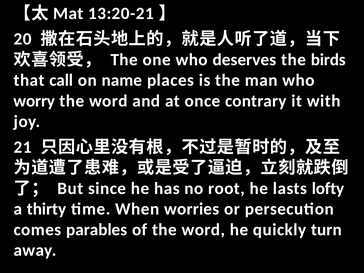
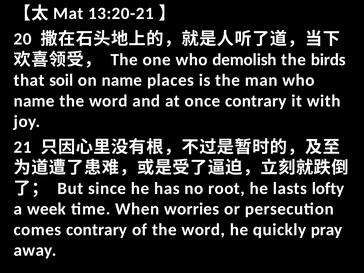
deserves: deserves -> demolish
call: call -> soil
worry at (34, 101): worry -> name
thirty: thirty -> week
comes parables: parables -> contrary
turn: turn -> pray
